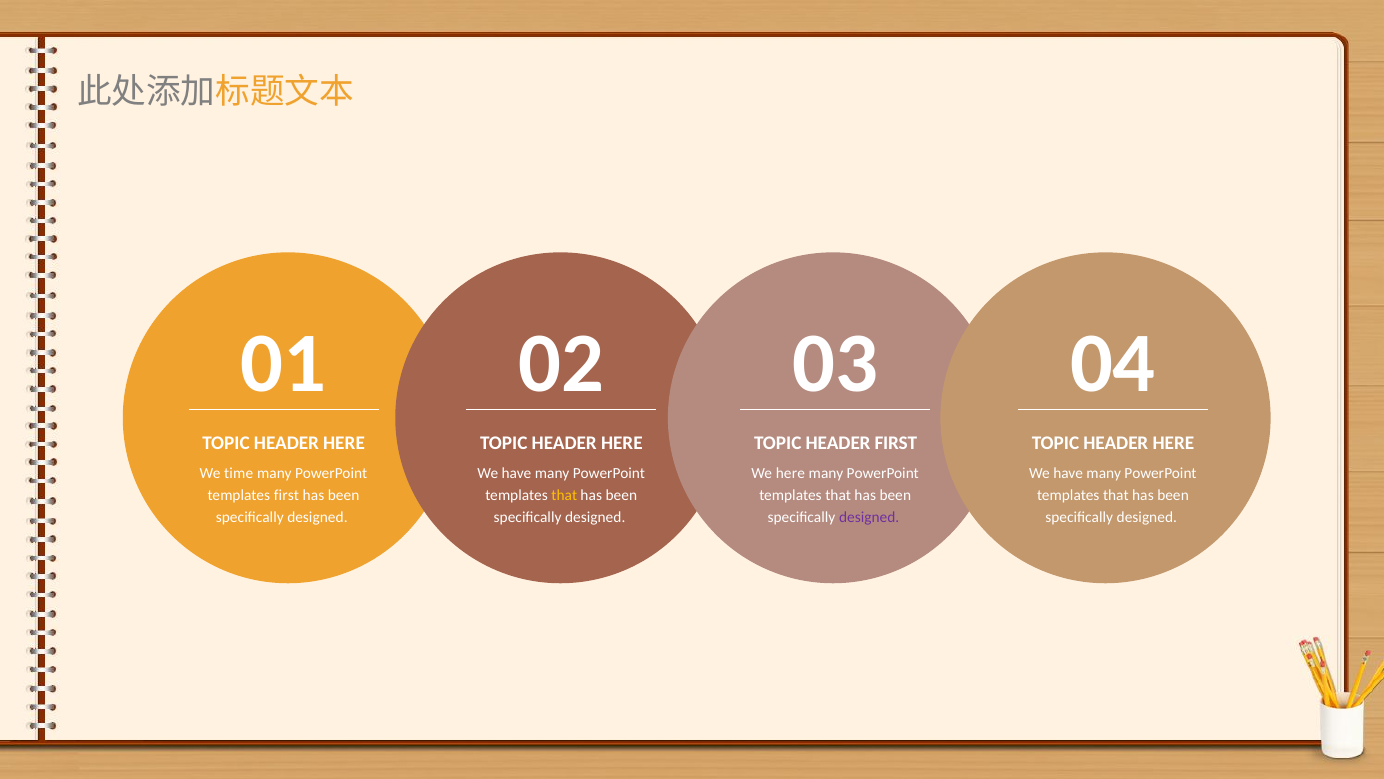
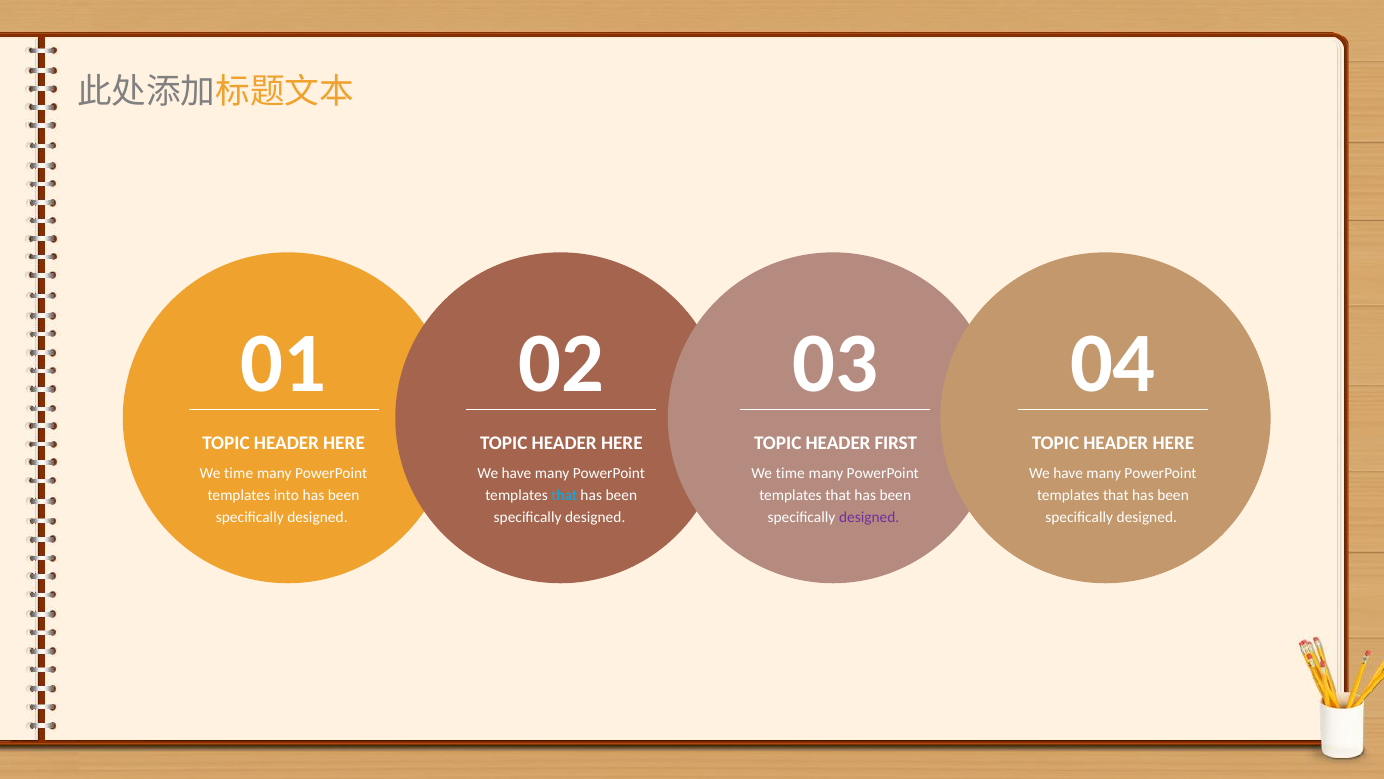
here at (790, 473): here -> time
templates first: first -> into
that at (564, 495) colour: yellow -> light blue
